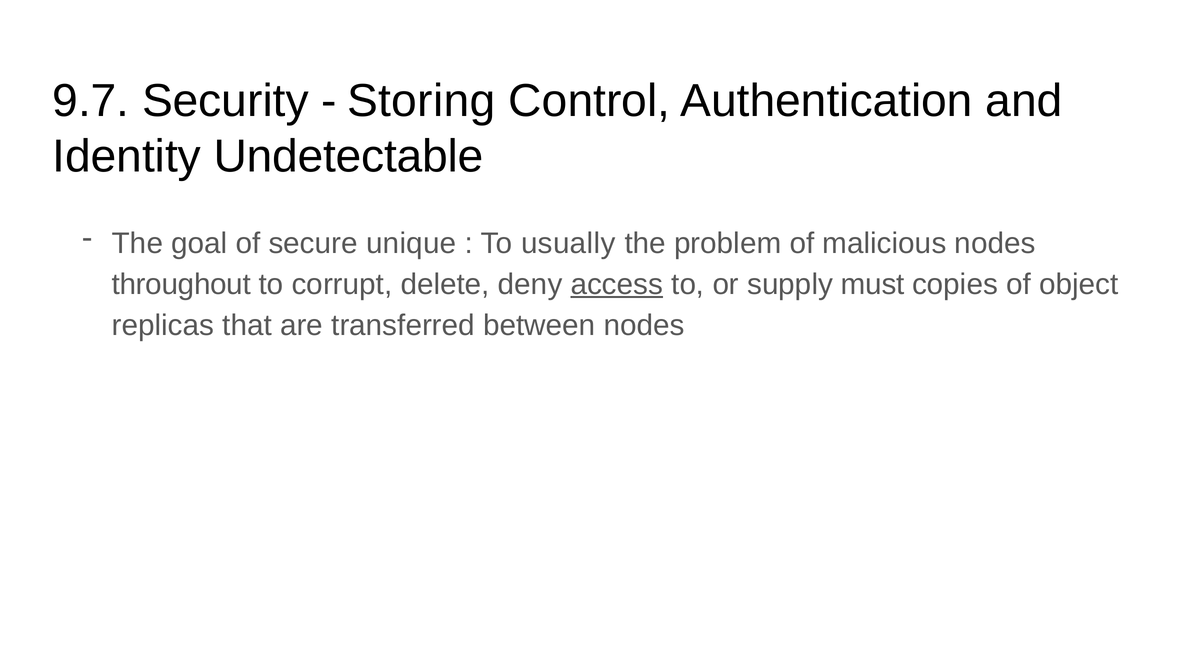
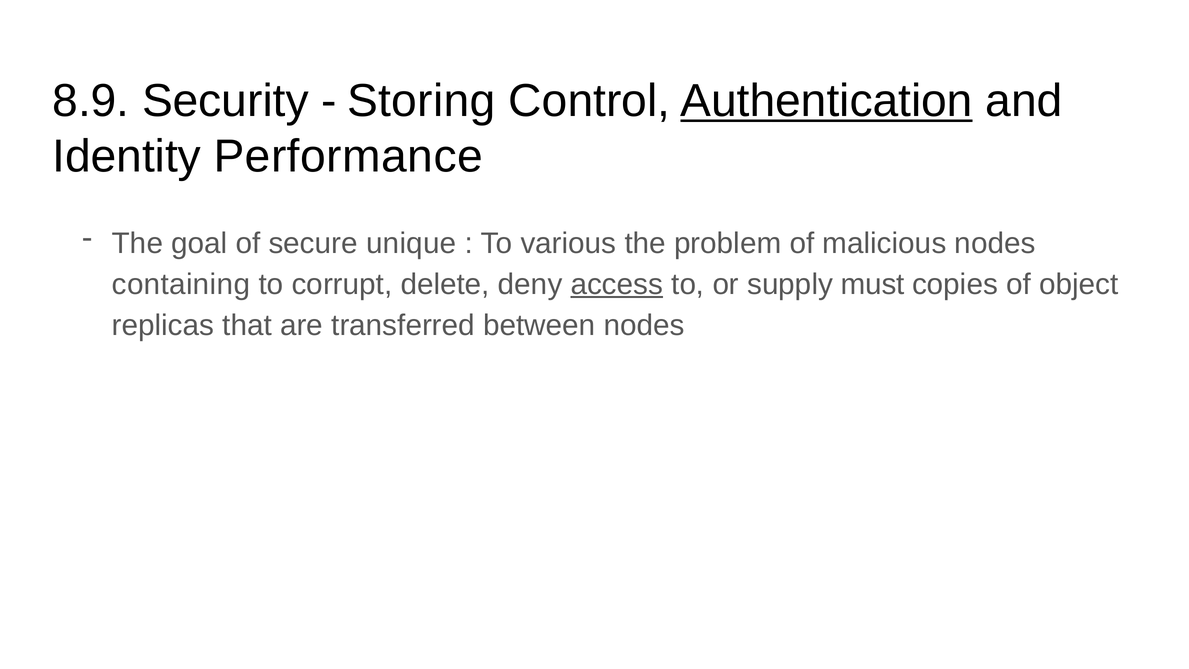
9.7: 9.7 -> 8.9
Authentication underline: none -> present
Undetectable: Undetectable -> Performance
usually: usually -> various
throughout: throughout -> containing
